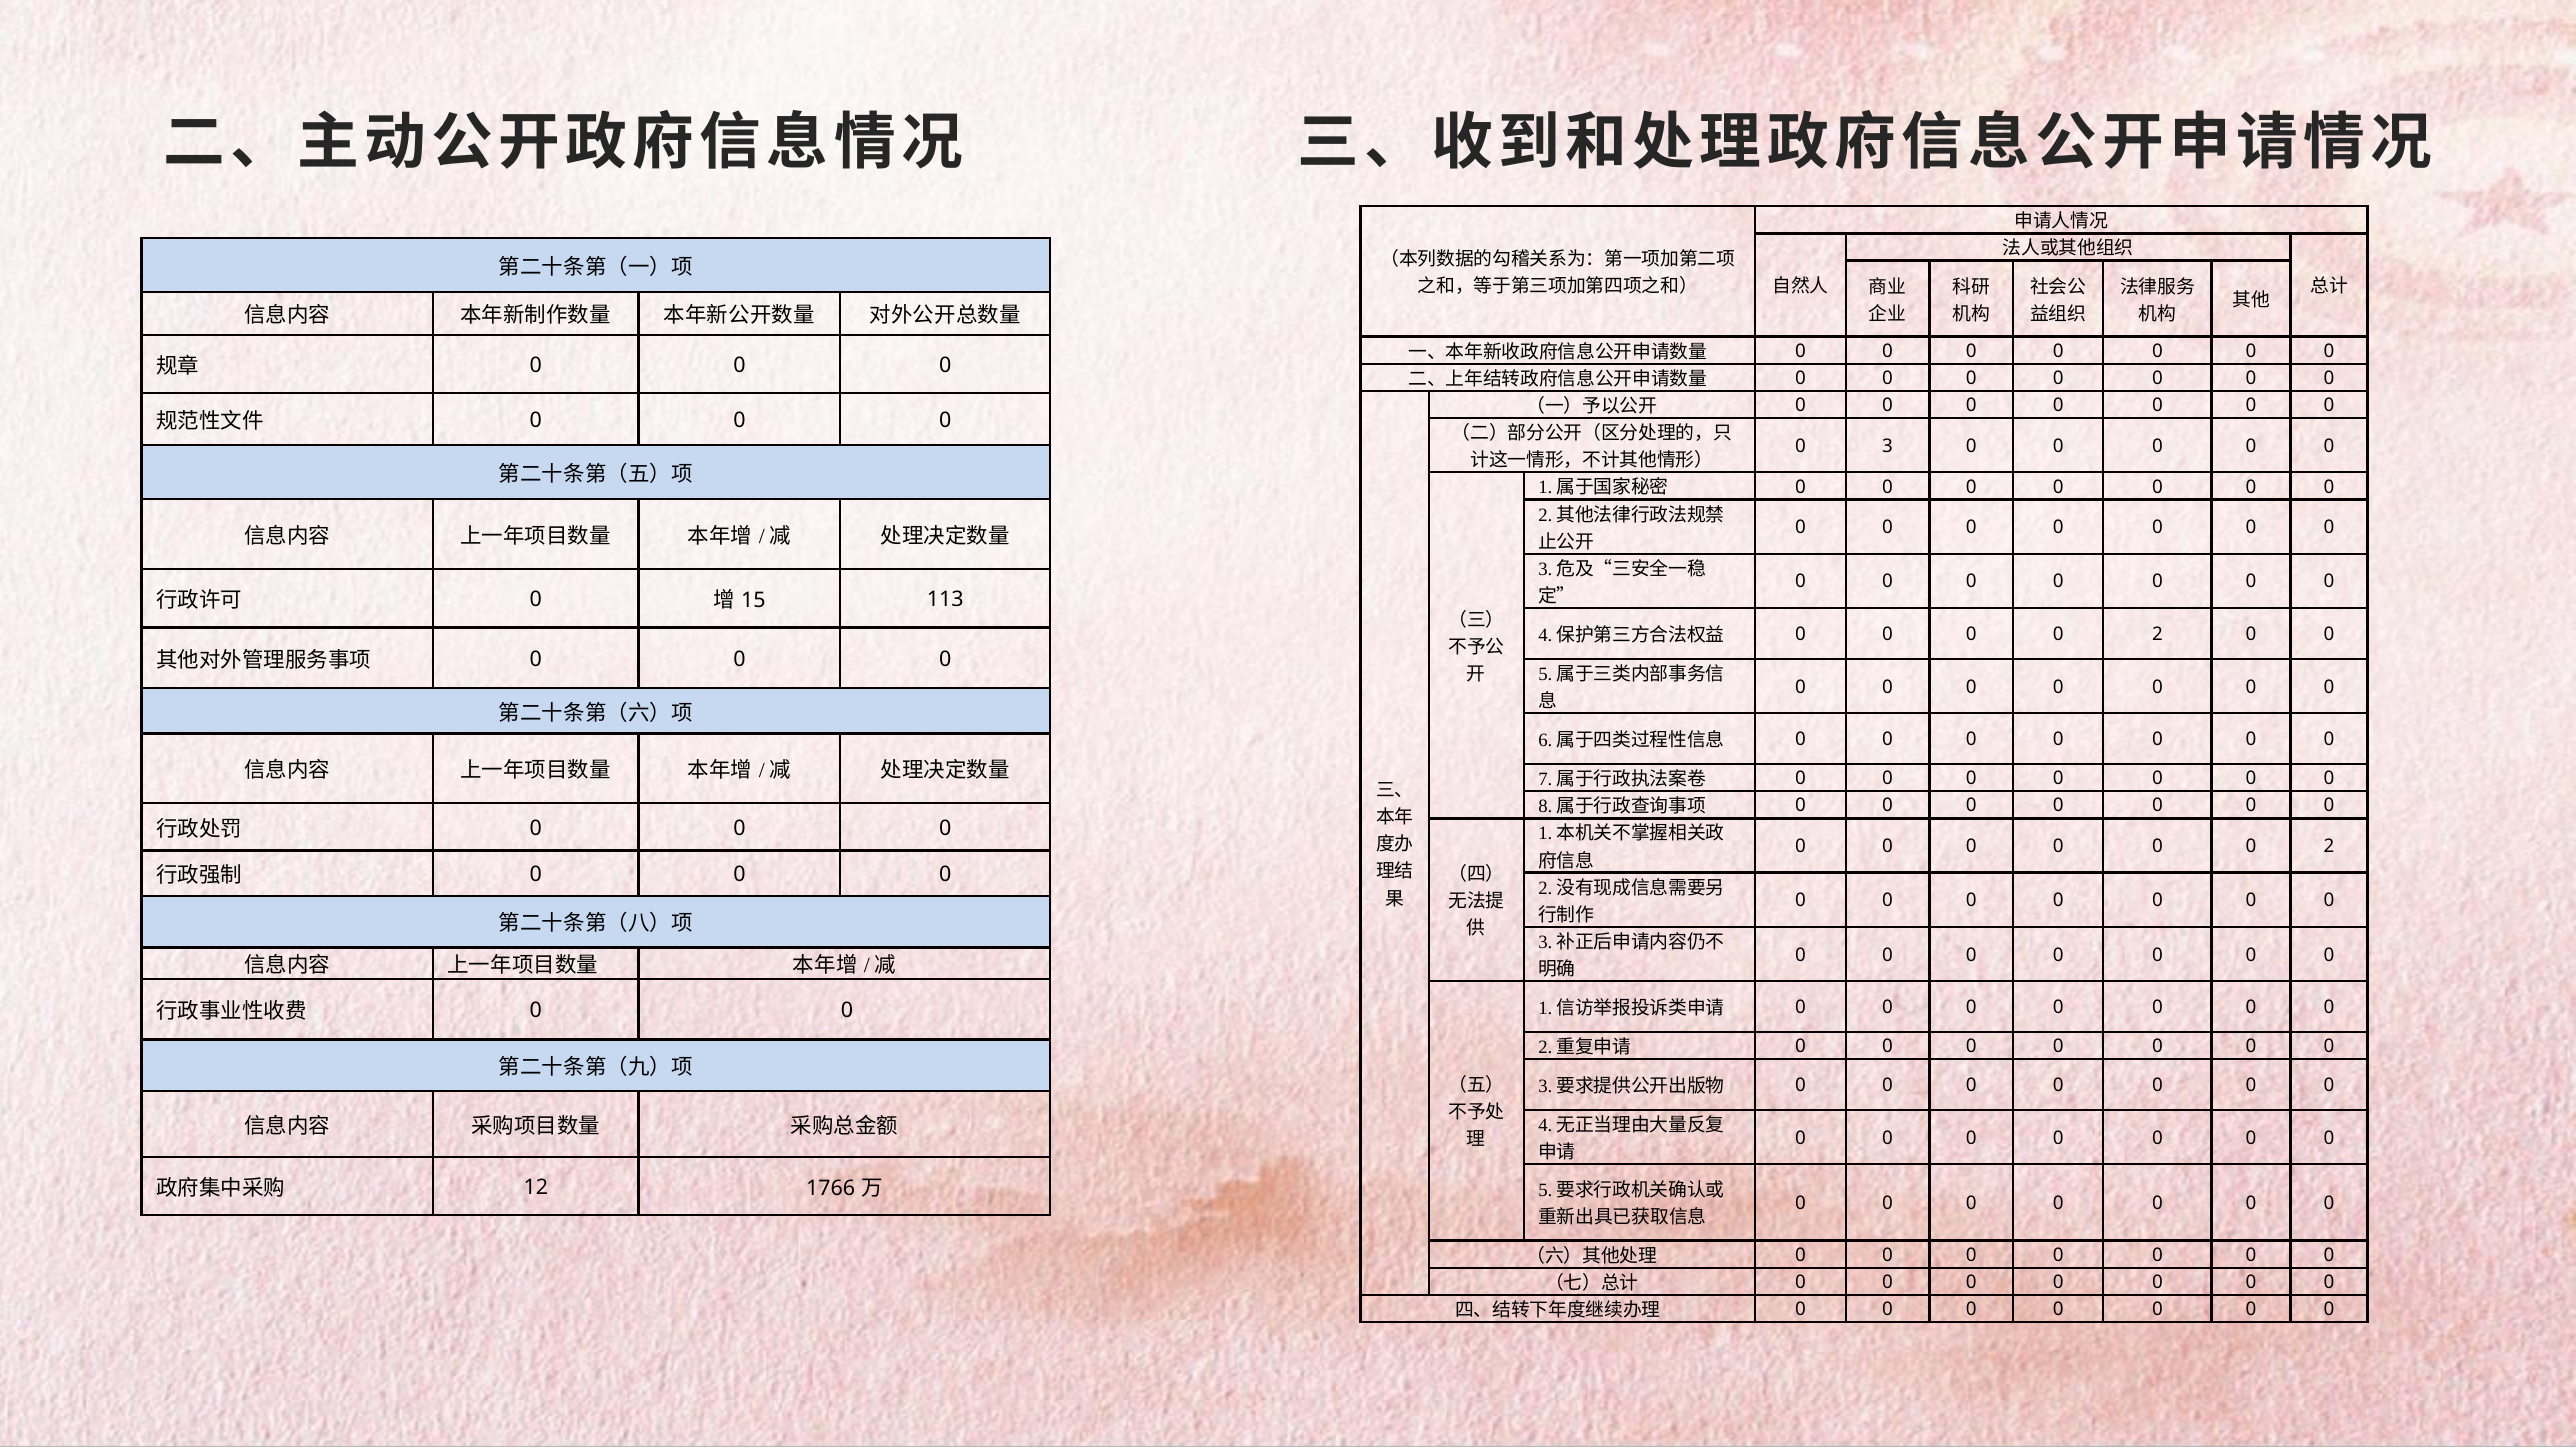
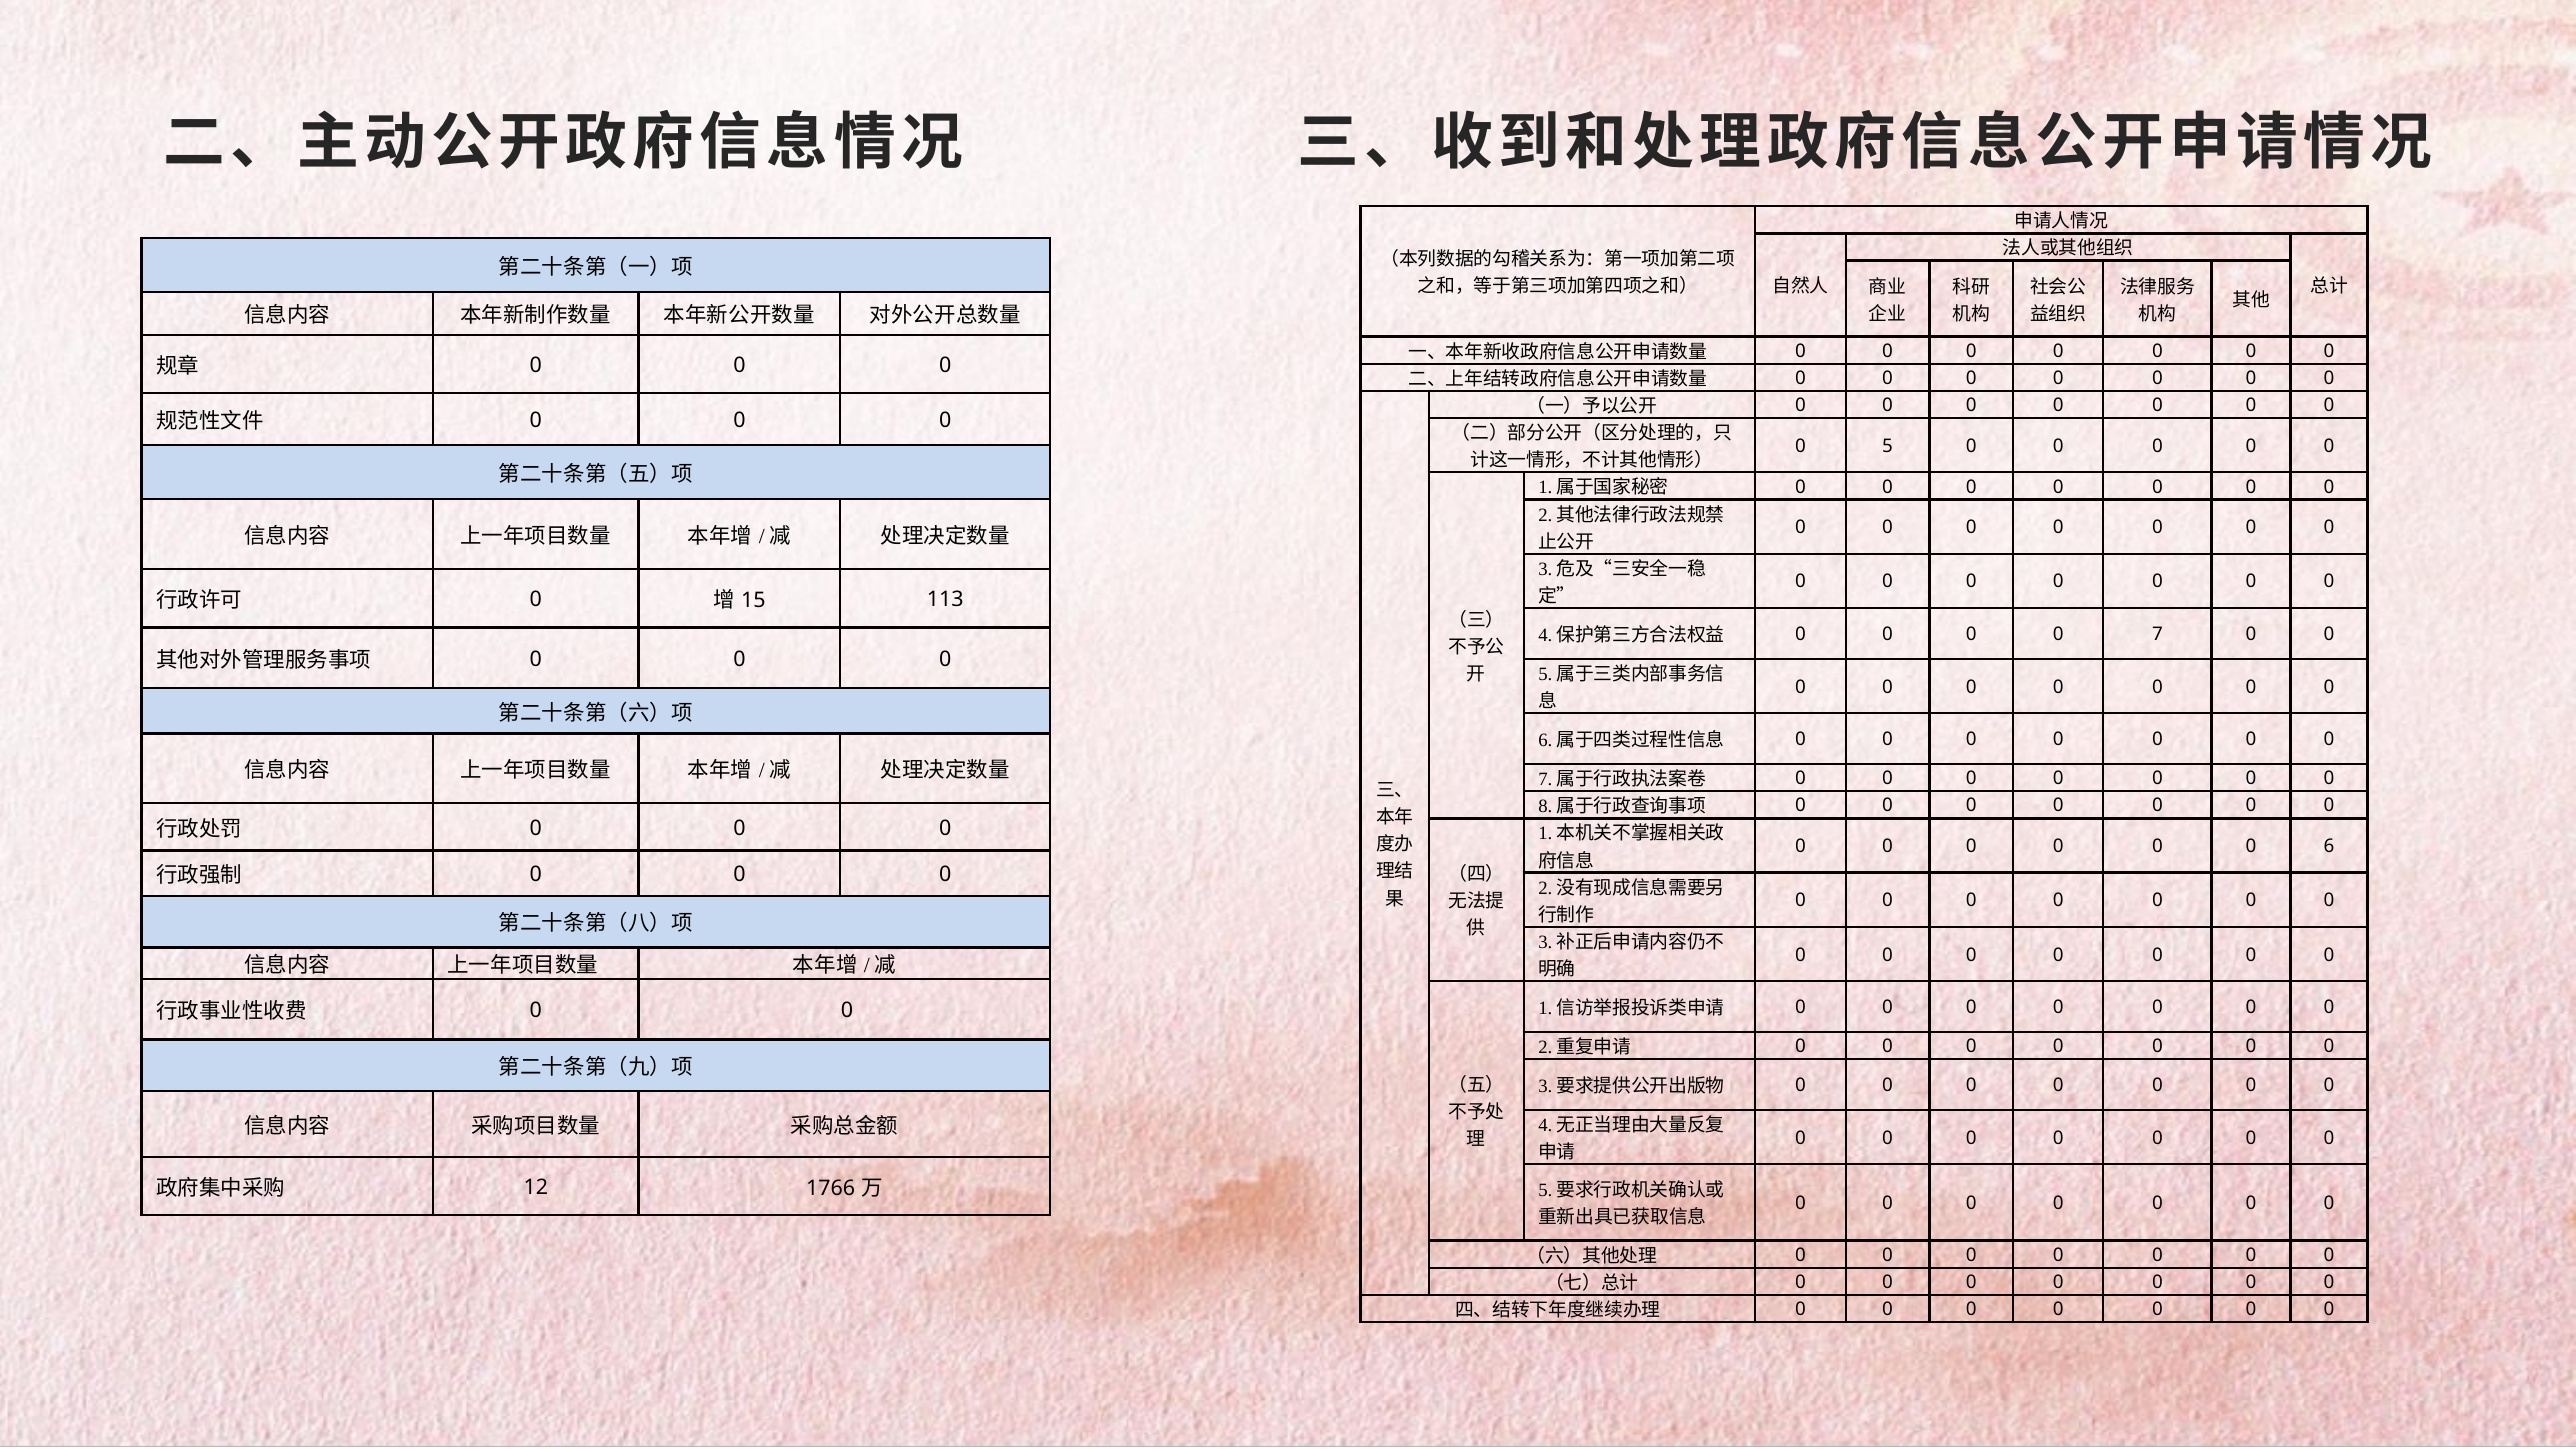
3: 3 -> 5
2 at (2157, 634): 2 -> 7
2 at (2329, 846): 2 -> 6
